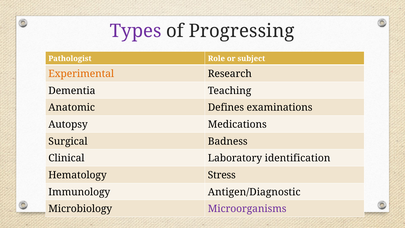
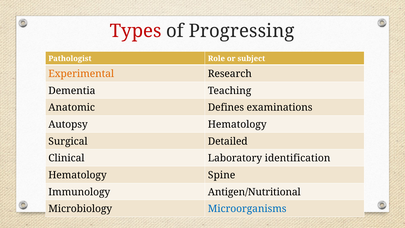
Types colour: purple -> red
Autopsy Medications: Medications -> Hematology
Badness: Badness -> Detailed
Stress: Stress -> Spine
Antigen/Diagnostic: Antigen/Diagnostic -> Antigen/Nutritional
Microorganisms colour: purple -> blue
